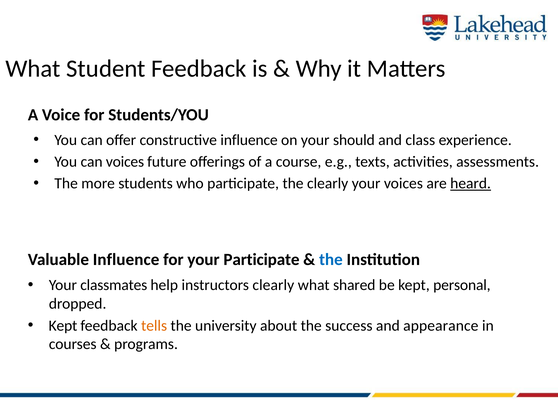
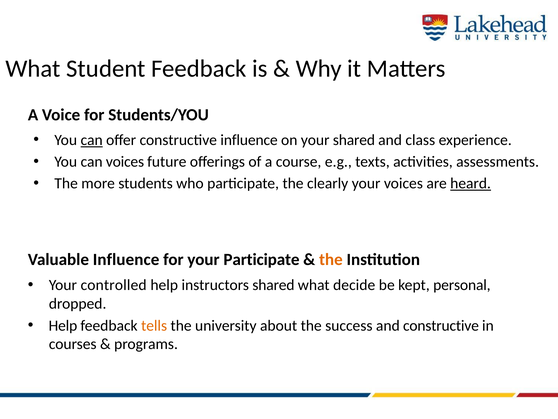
can at (92, 140) underline: none -> present
your should: should -> shared
the at (331, 259) colour: blue -> orange
classmates: classmates -> controlled
instructors clearly: clearly -> shared
shared: shared -> decide
Kept at (63, 325): Kept -> Help
and appearance: appearance -> constructive
